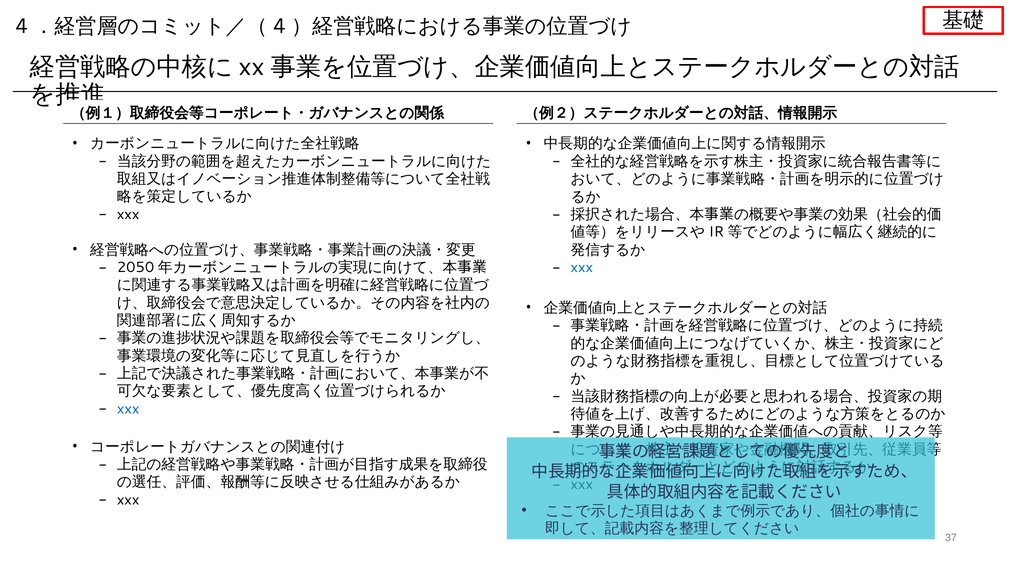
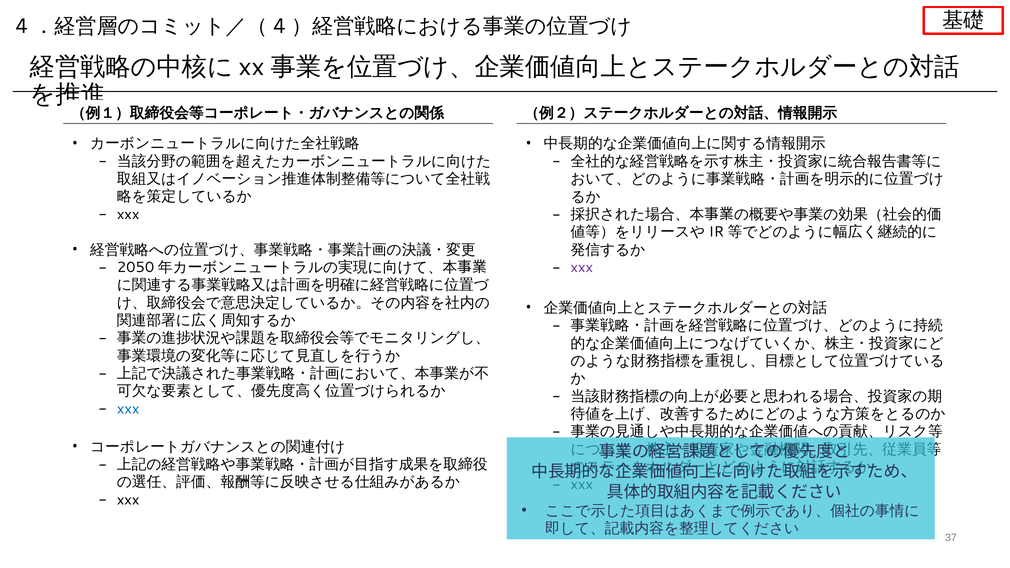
xxx at (582, 267) colour: blue -> purple
